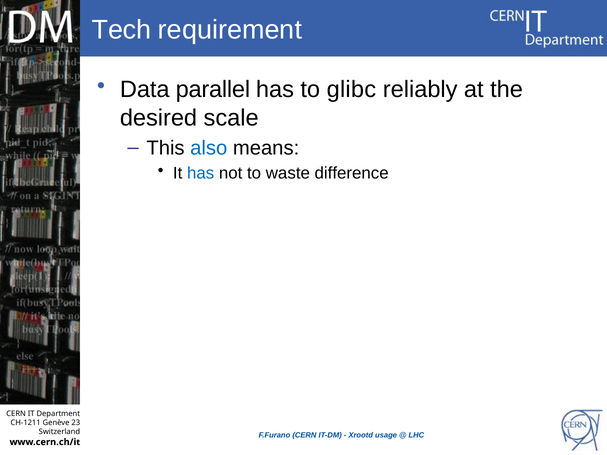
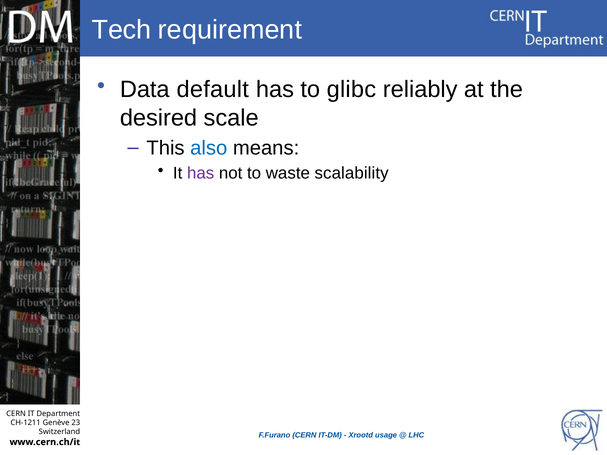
parallel: parallel -> default
has at (201, 174) colour: blue -> purple
difference: difference -> scalability
